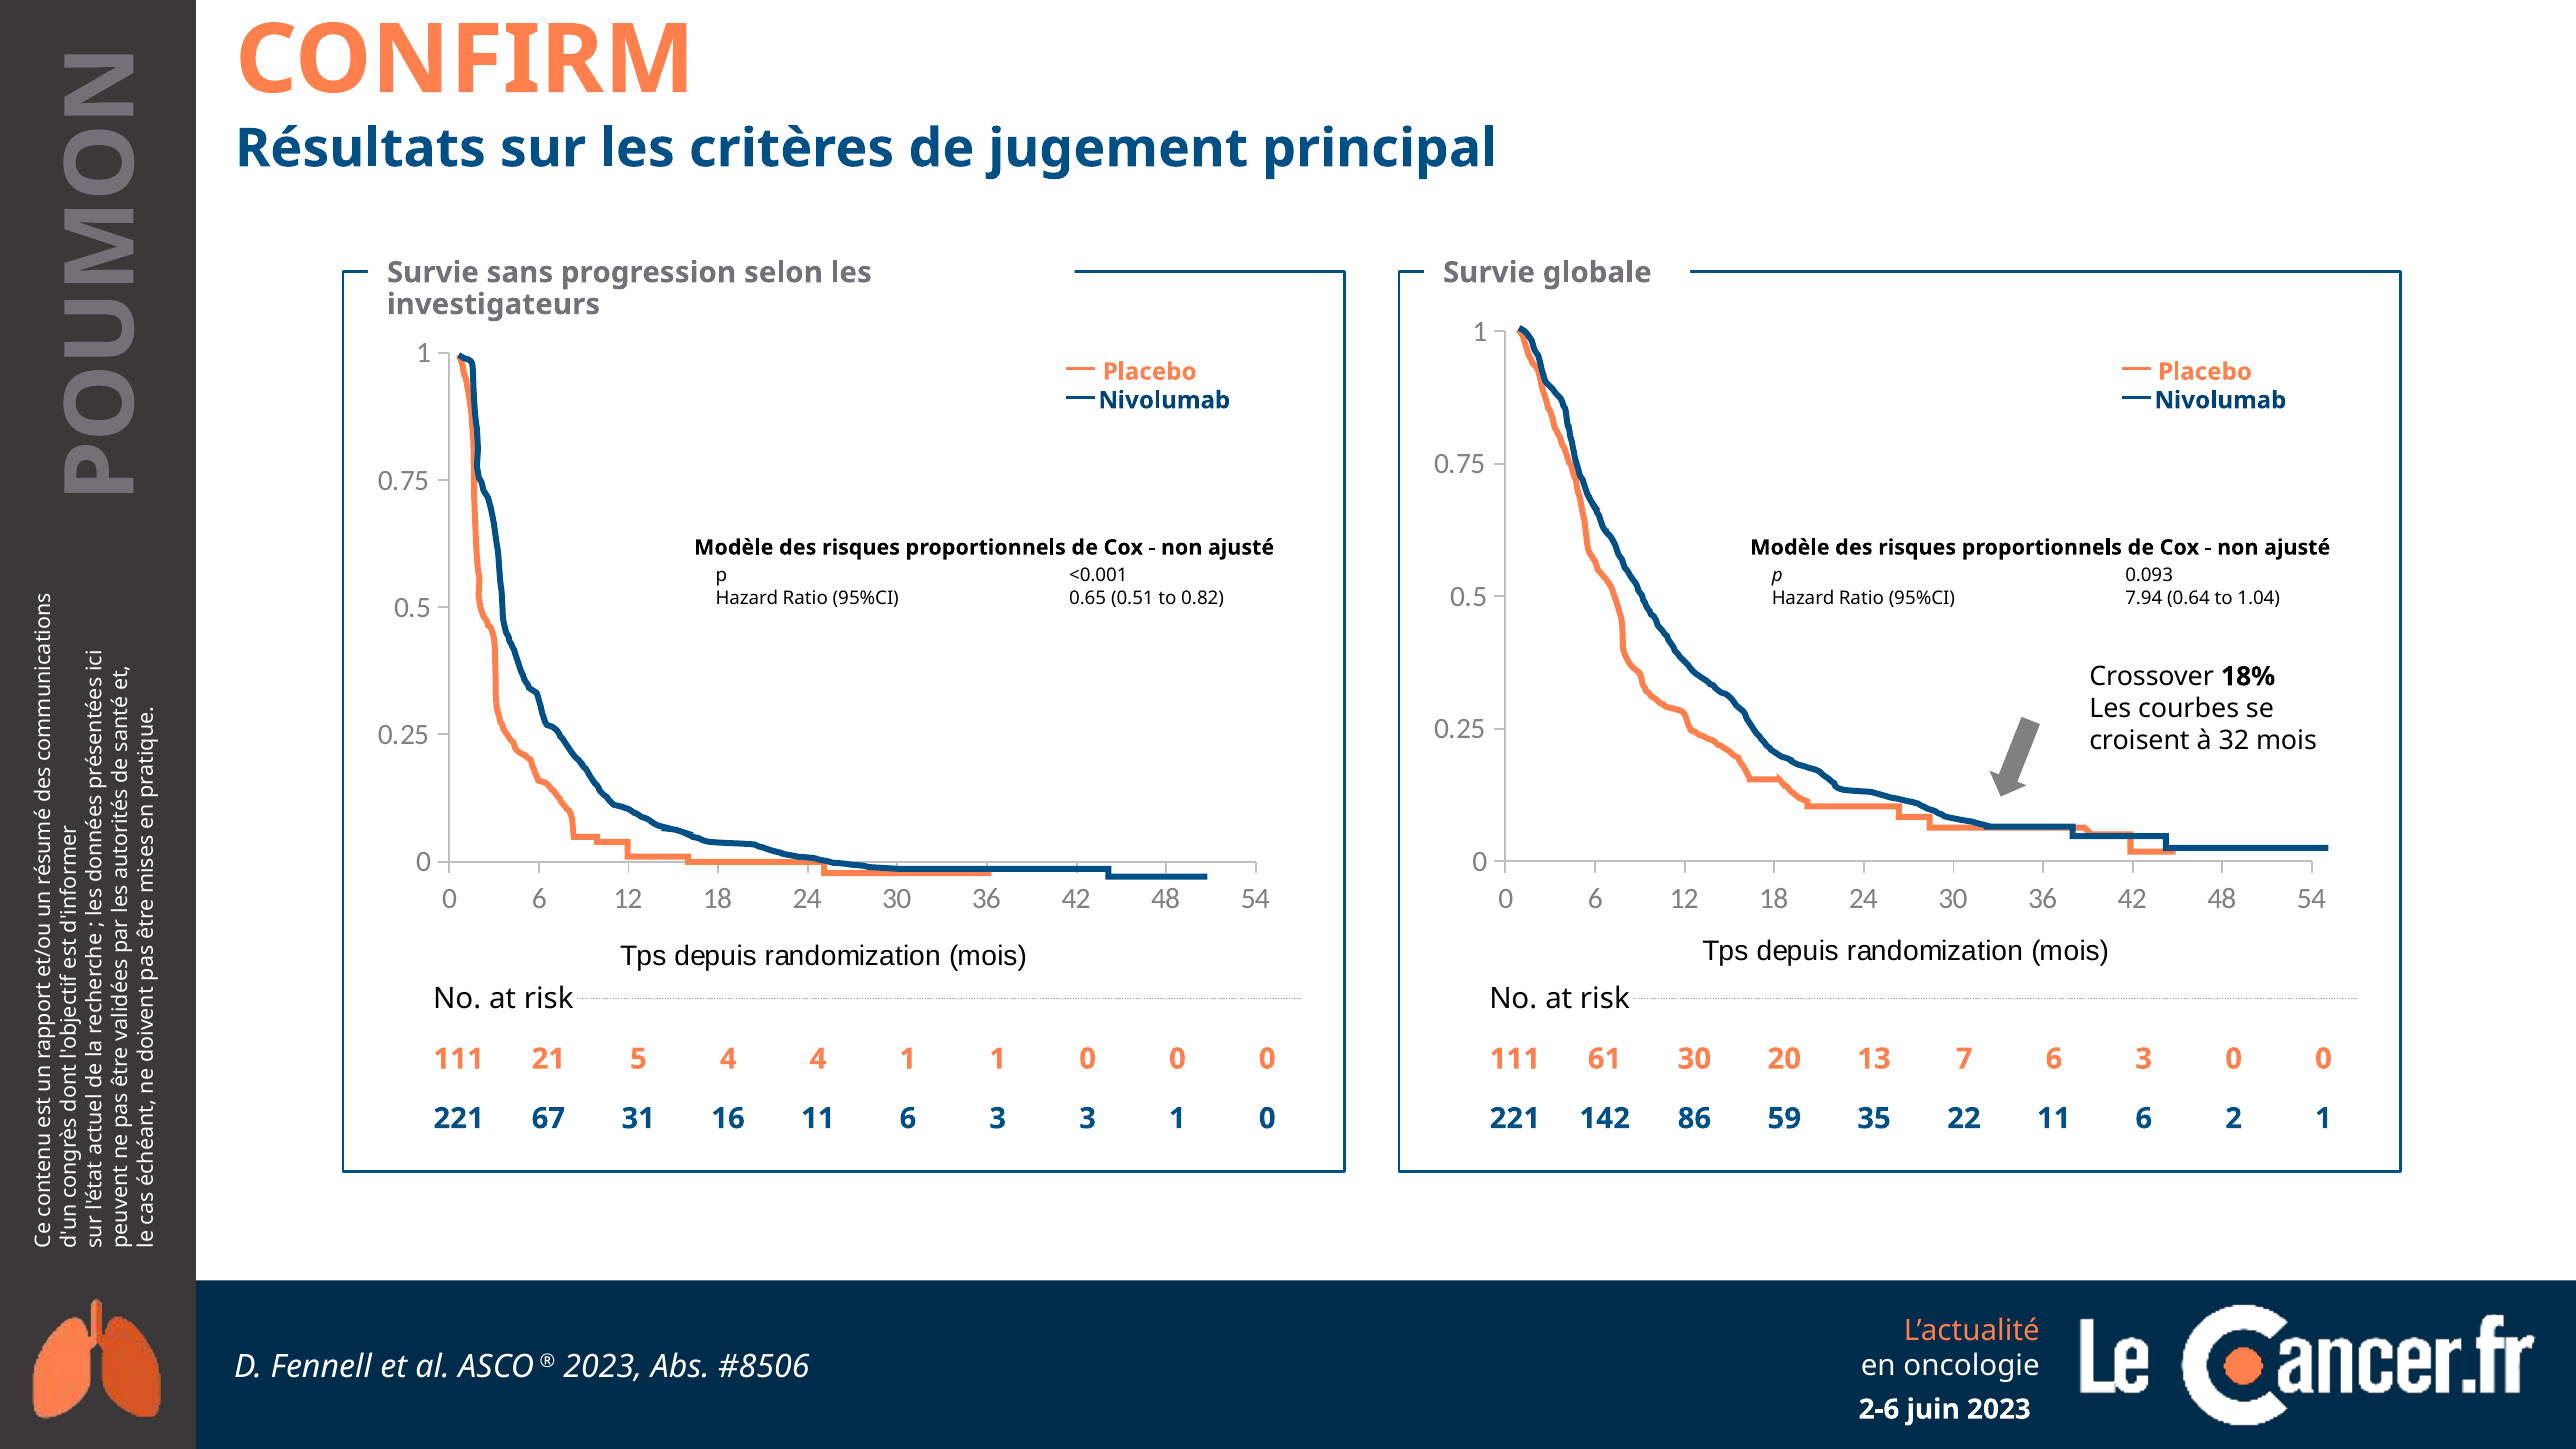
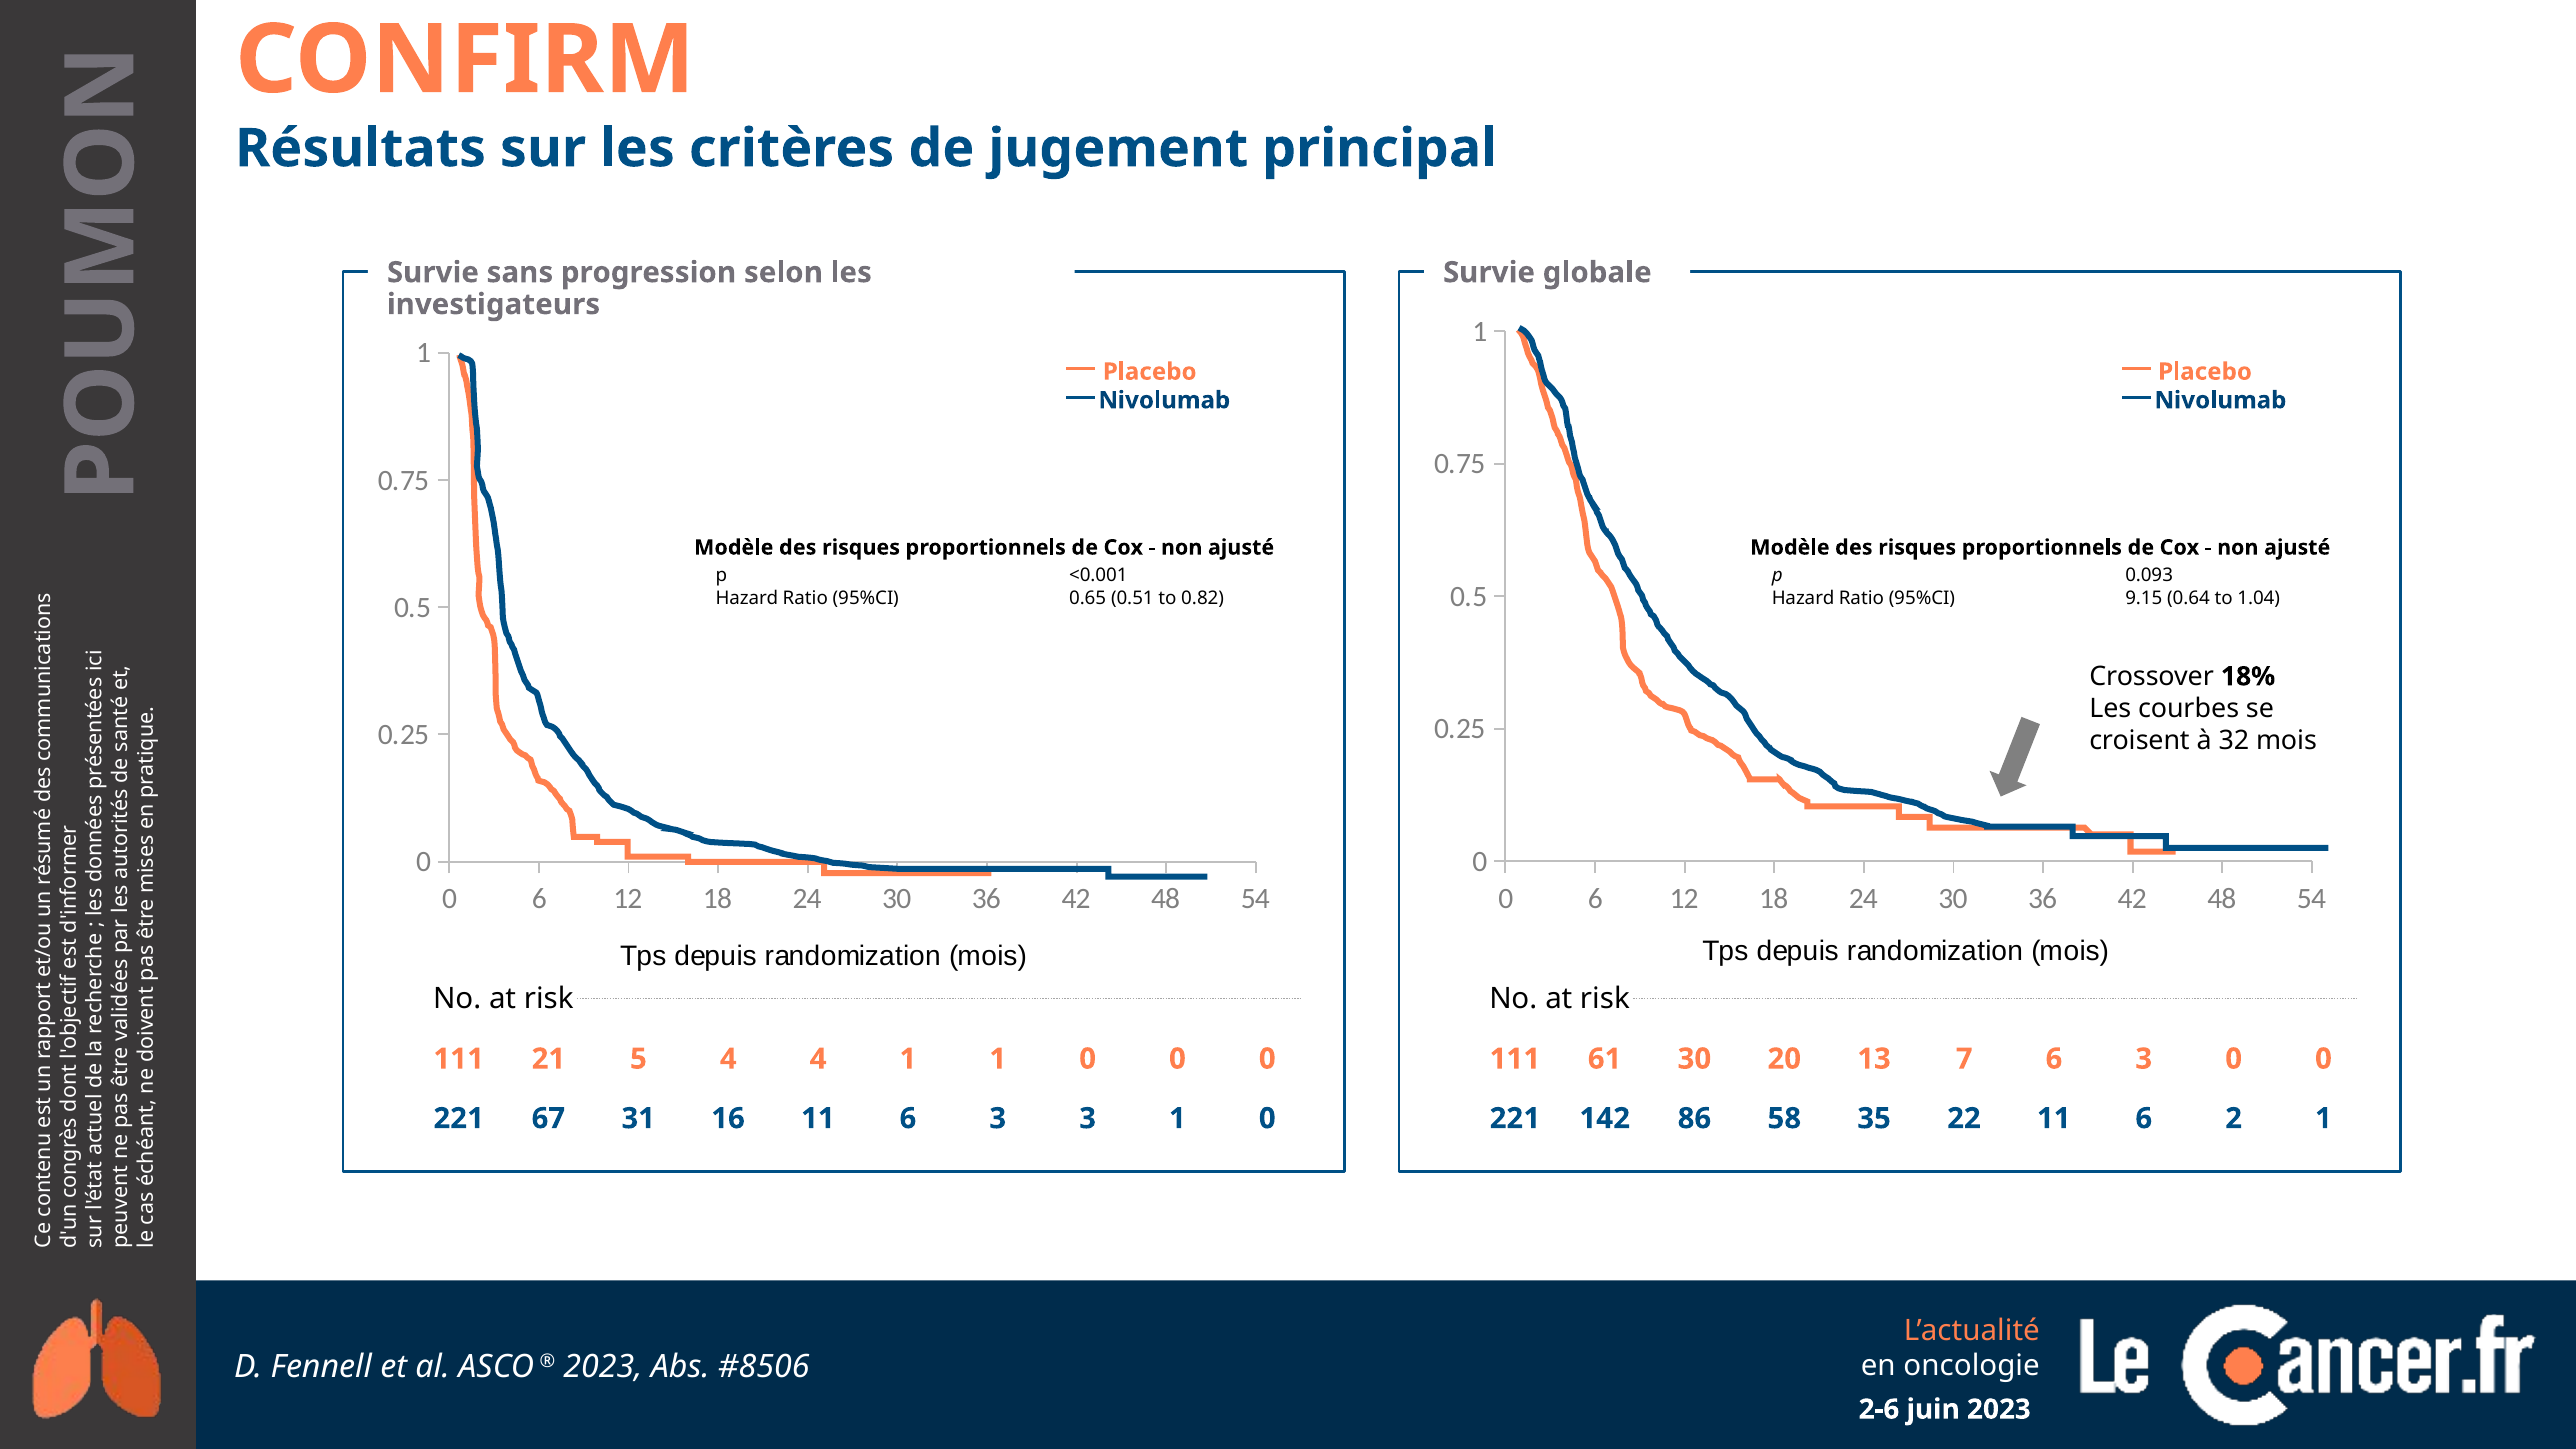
7.94: 7.94 -> 9.15
59: 59 -> 58
